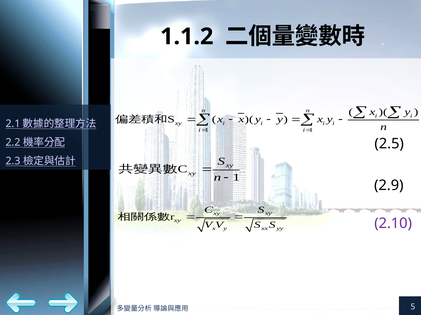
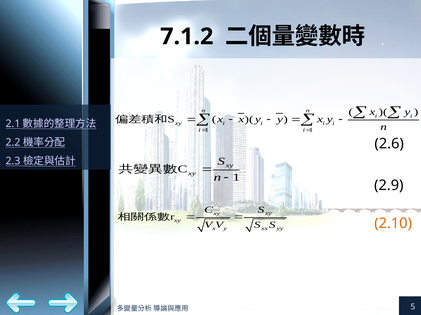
1.1.2: 1.1.2 -> 7.1.2
2.5: 2.5 -> 2.6
2.10 colour: purple -> orange
